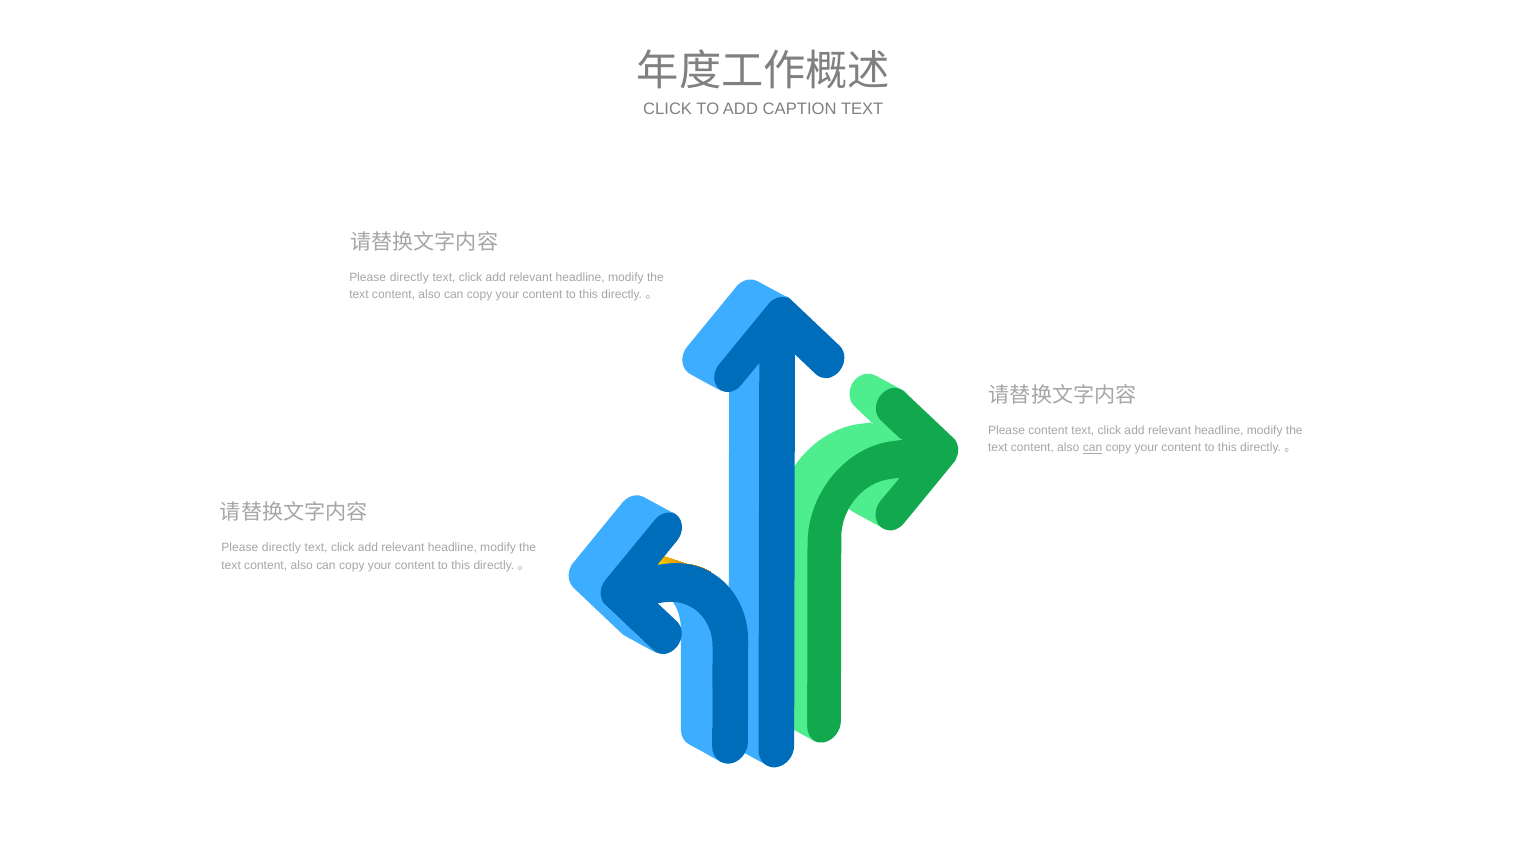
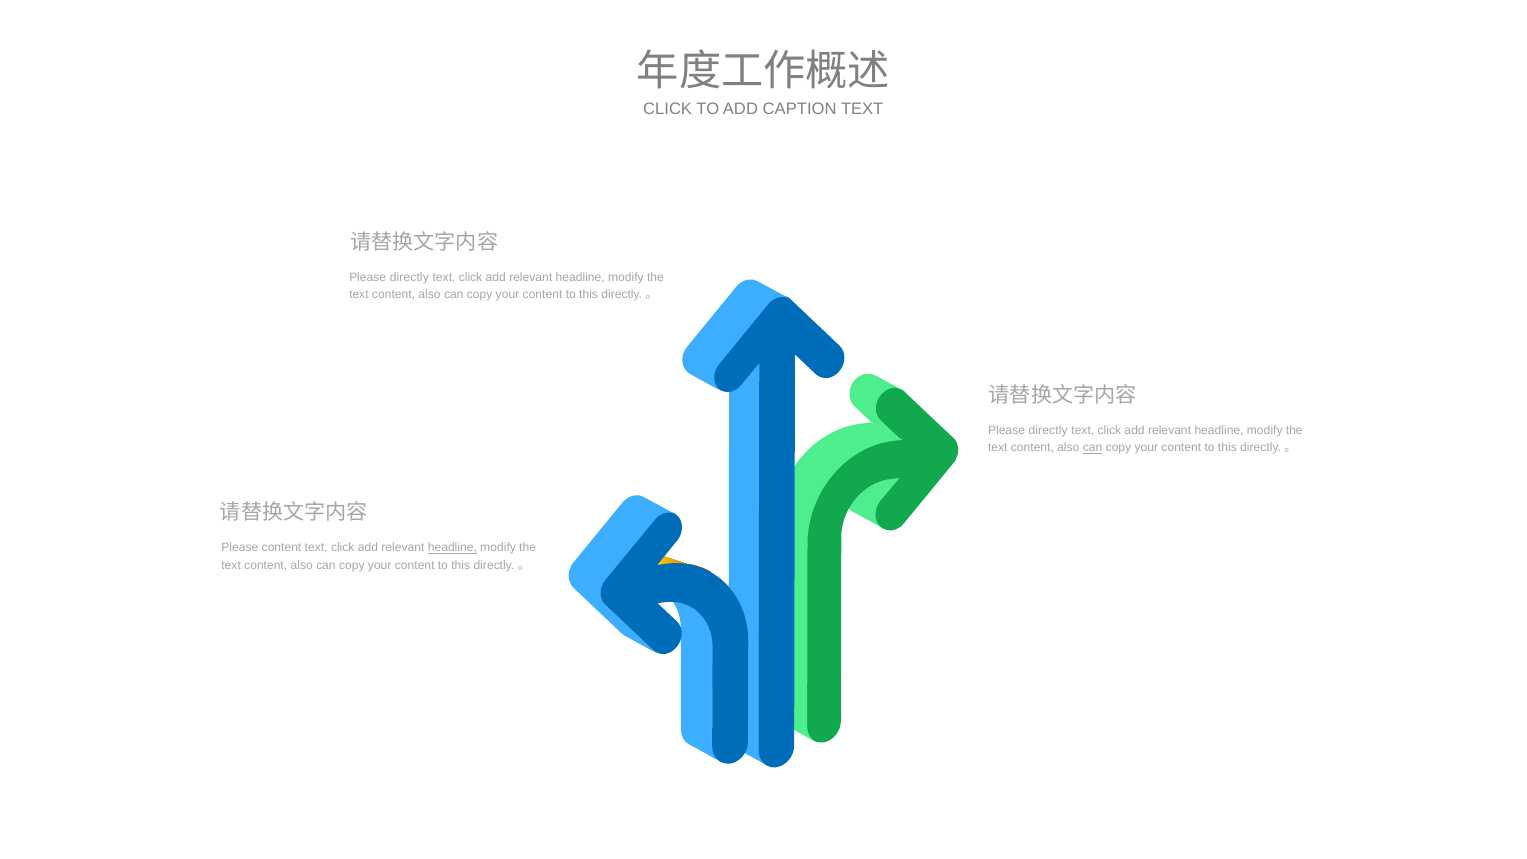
content at (1048, 431): content -> directly
directly at (281, 548): directly -> content
headline at (452, 548) underline: none -> present
